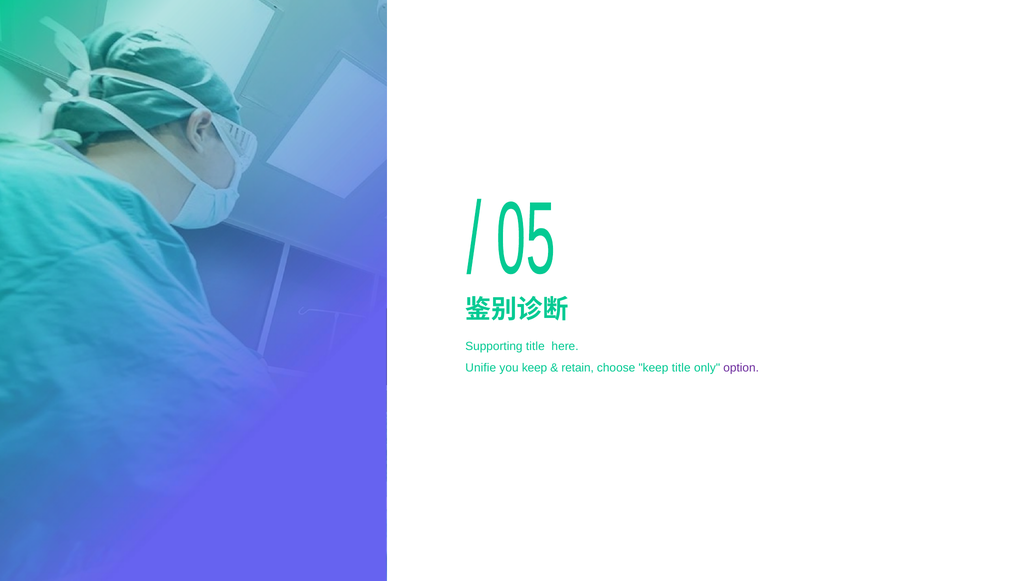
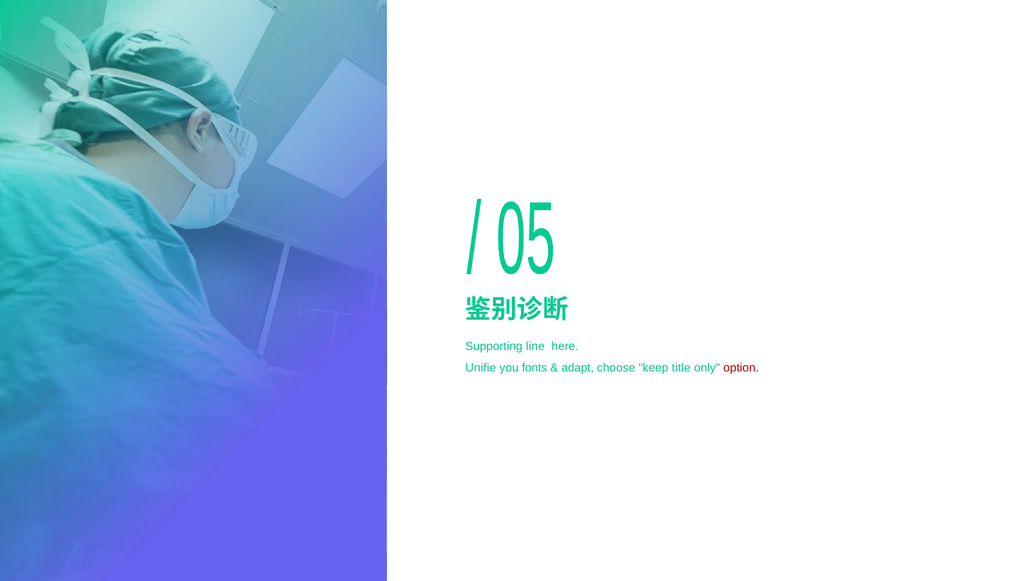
Supporting title: title -> line
you keep: keep -> fonts
retain: retain -> adapt
option colour: purple -> red
